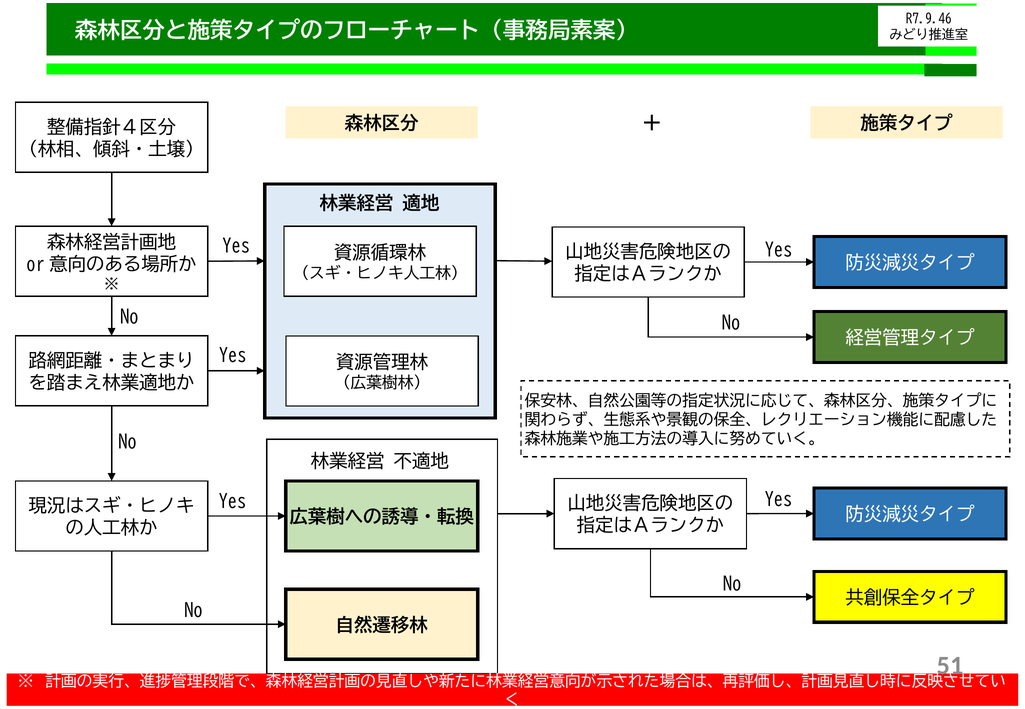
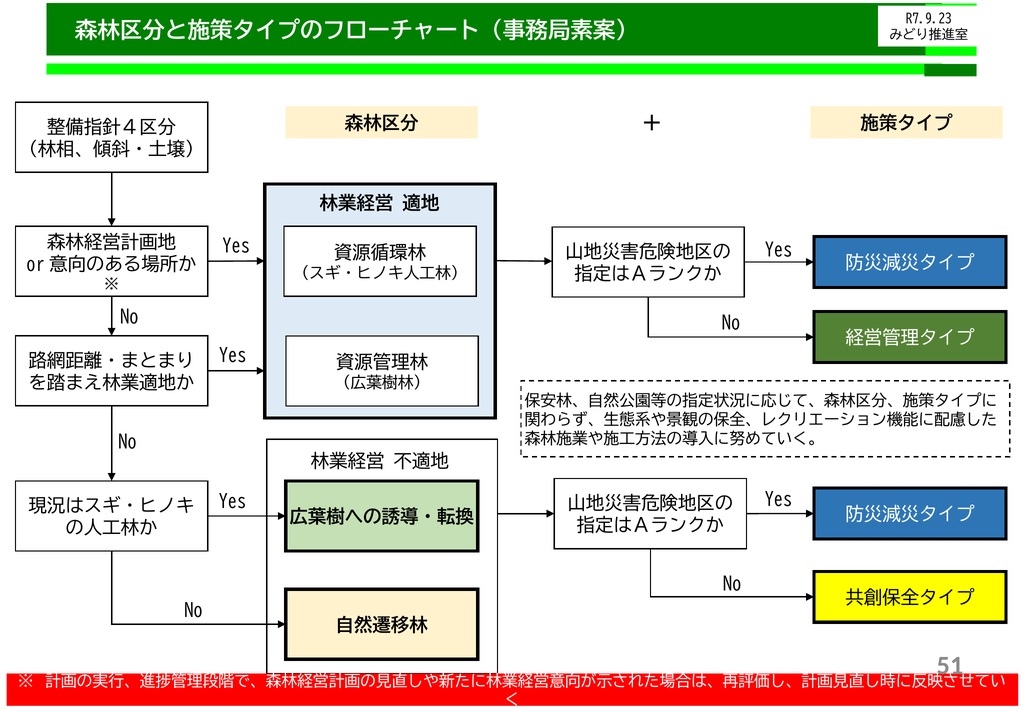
R7.9.46: R7.9.46 -> R7.9.23
